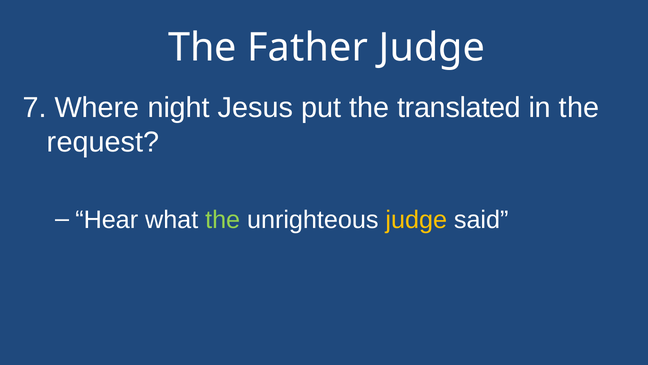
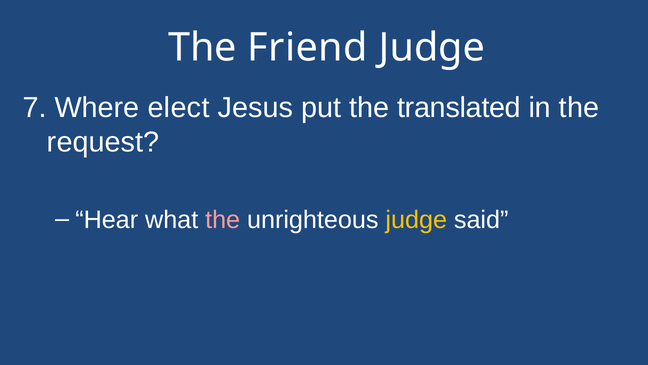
Father: Father -> Friend
night: night -> elect
the at (223, 220) colour: light green -> pink
